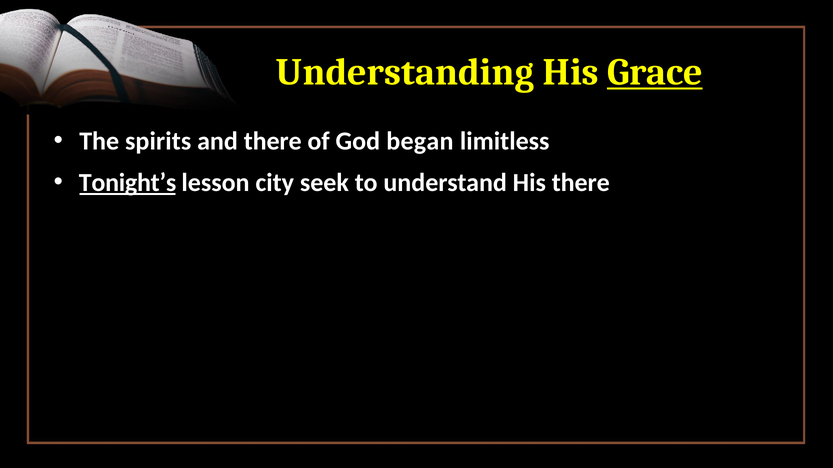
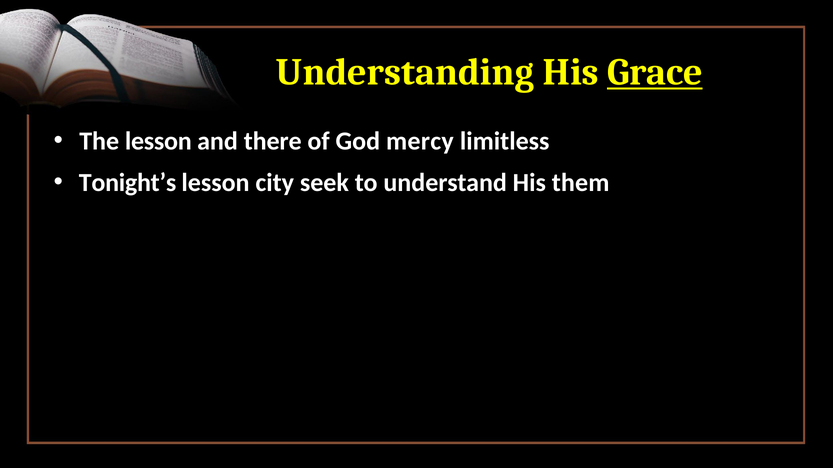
The spirits: spirits -> lesson
began: began -> mercy
Tonight’s underline: present -> none
His there: there -> them
